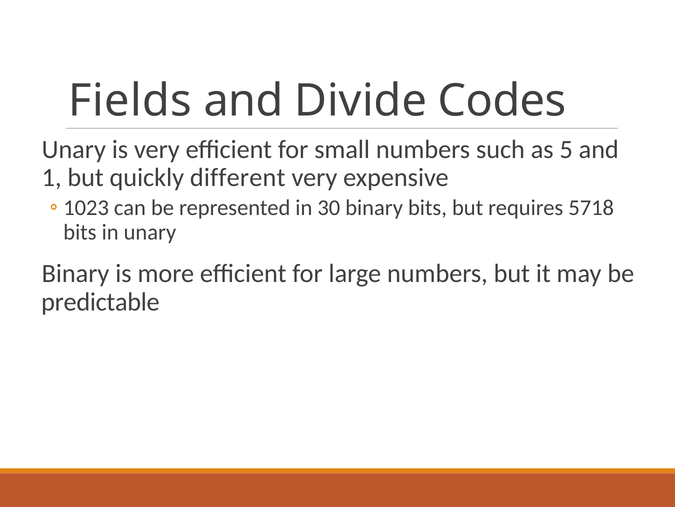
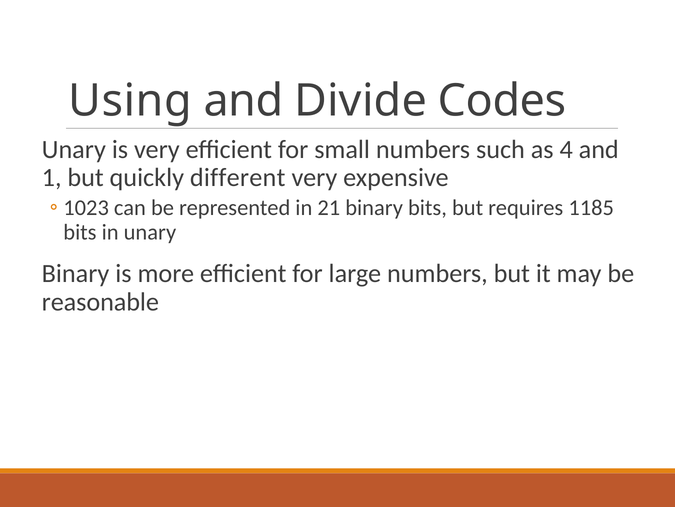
Fields: Fields -> Using
5: 5 -> 4
30: 30 -> 21
5718: 5718 -> 1185
predictable: predictable -> reasonable
